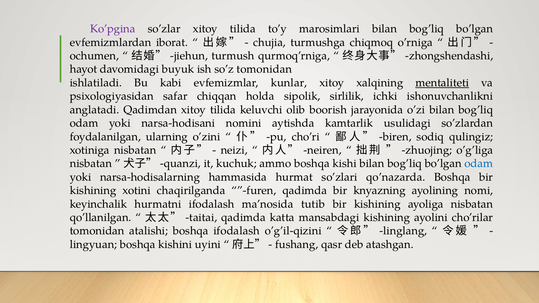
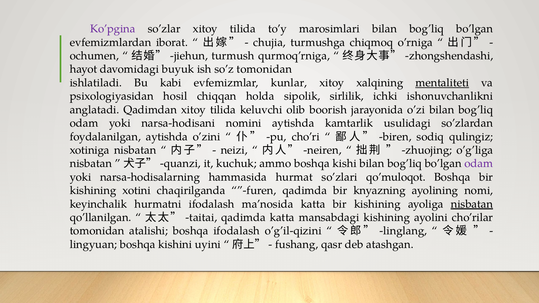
safar: safar -> hosil
foydalanilgan ularning: ularning -> aytishda
odam at (479, 164) colour: blue -> purple
qo’nazarda: qo’nazarda -> qo’muloqot
ma’nosida tutib: tutib -> katta
nisbatan at (472, 204) underline: none -> present
